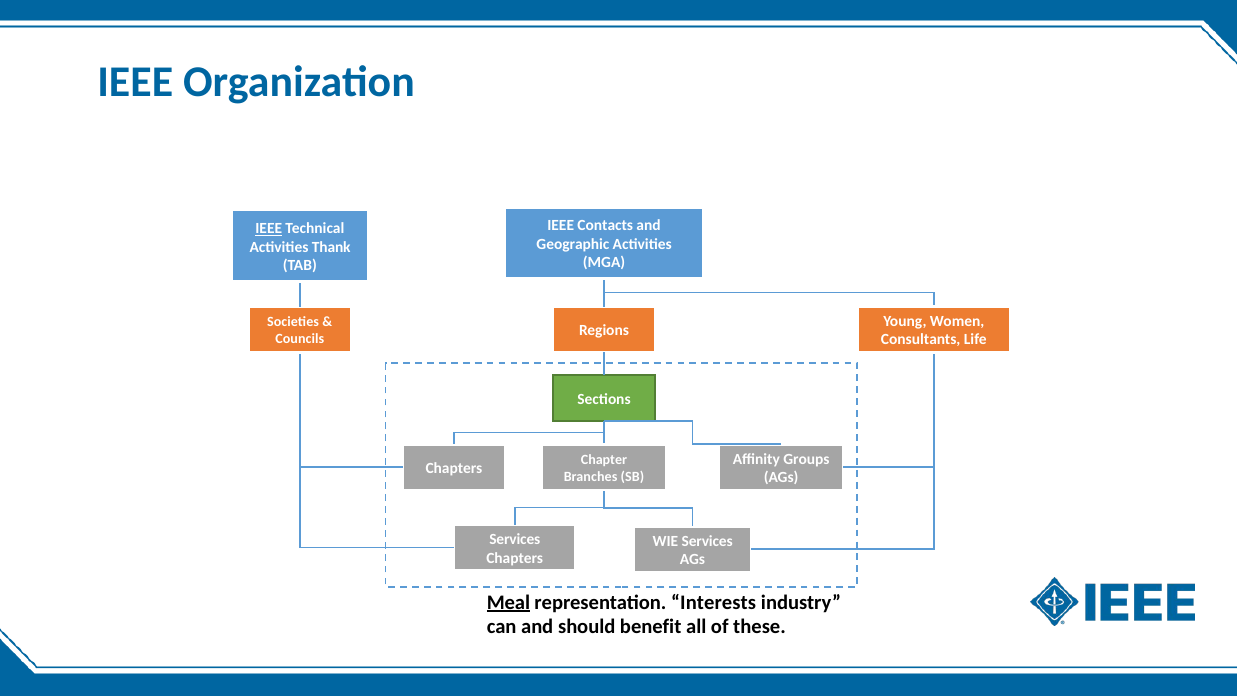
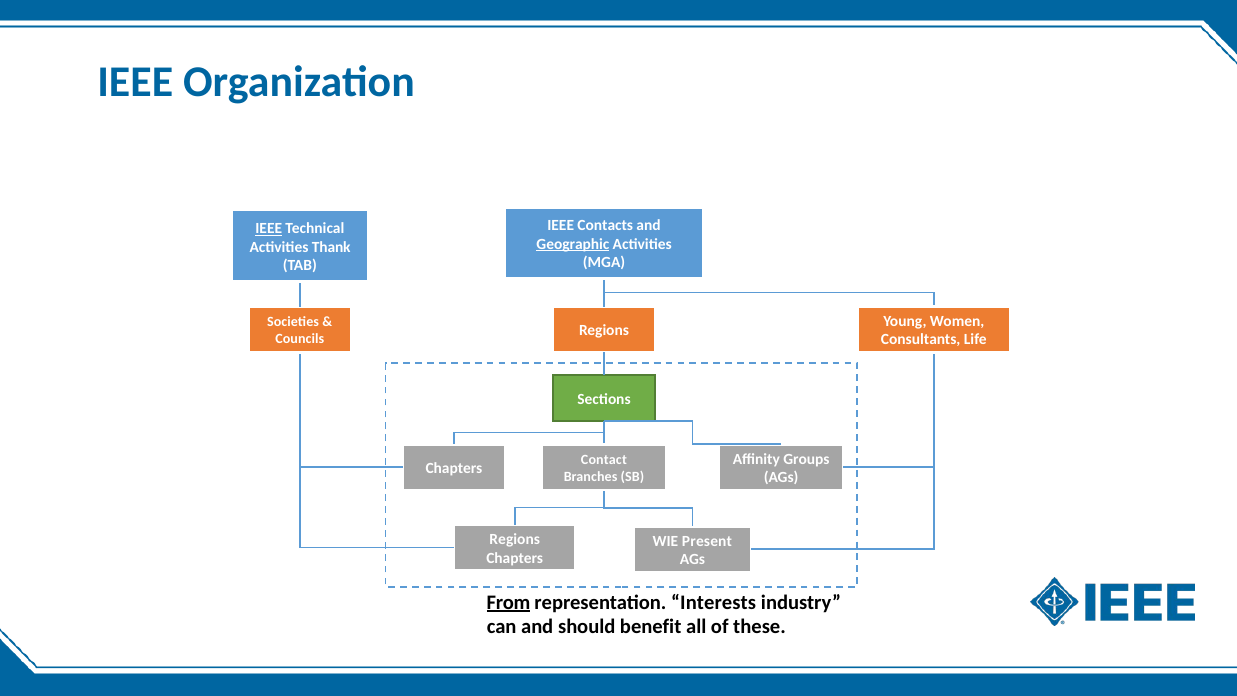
Geographic underline: none -> present
Chapter: Chapter -> Contact
Services at (515, 539): Services -> Regions
WIE Services: Services -> Present
Meal: Meal -> From
